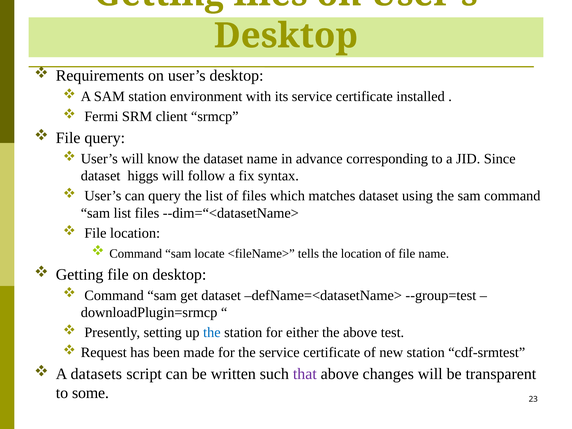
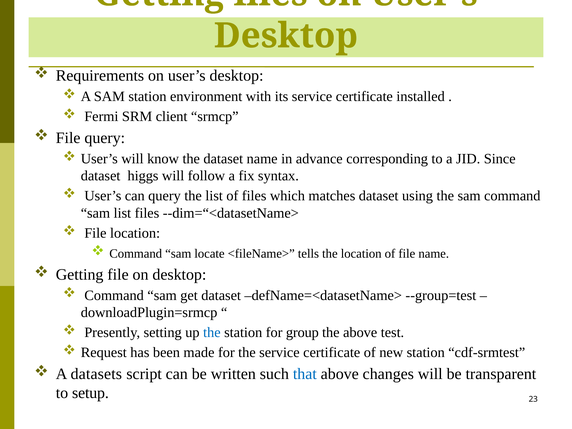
either: either -> group
that colour: purple -> blue
some: some -> setup
